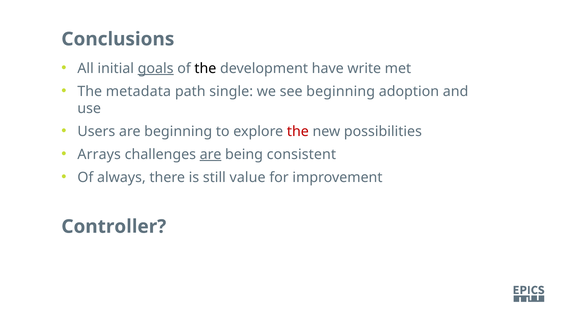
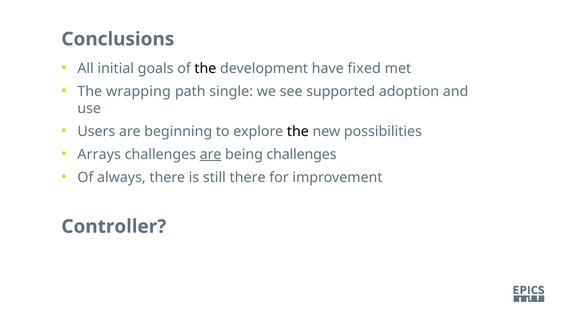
goals underline: present -> none
write: write -> fixed
metadata: metadata -> wrapping
see beginning: beginning -> supported
the at (298, 131) colour: red -> black
being consistent: consistent -> challenges
still value: value -> there
